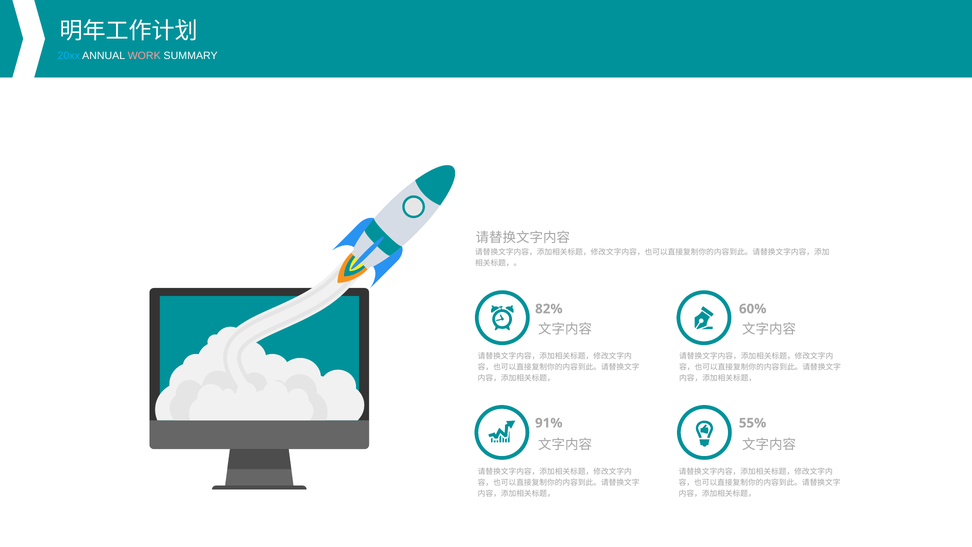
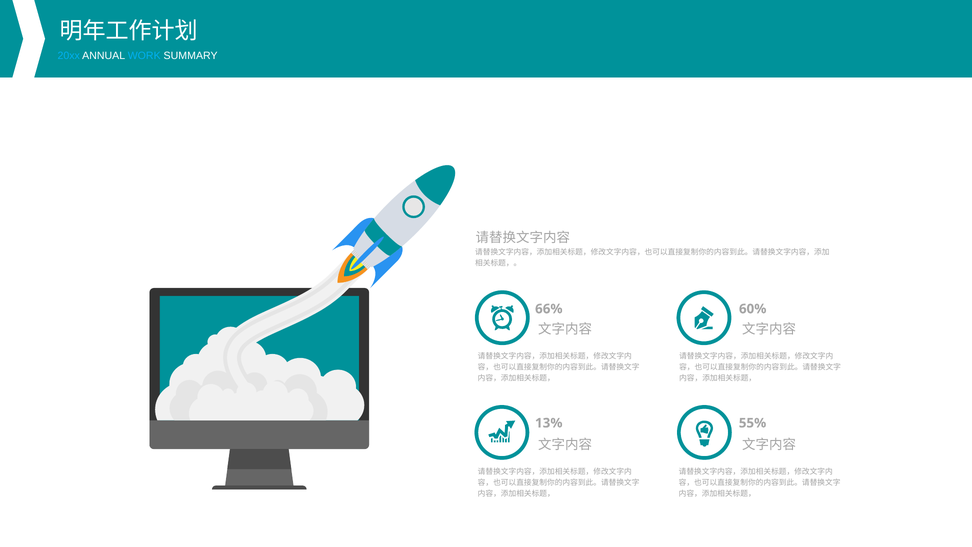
WORK colour: pink -> light blue
82%: 82% -> 66%
91%: 91% -> 13%
